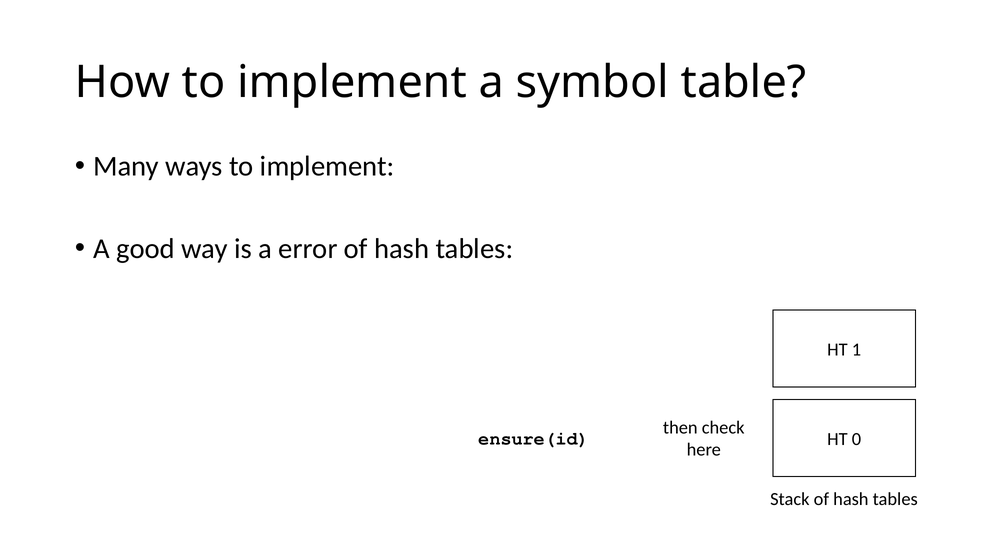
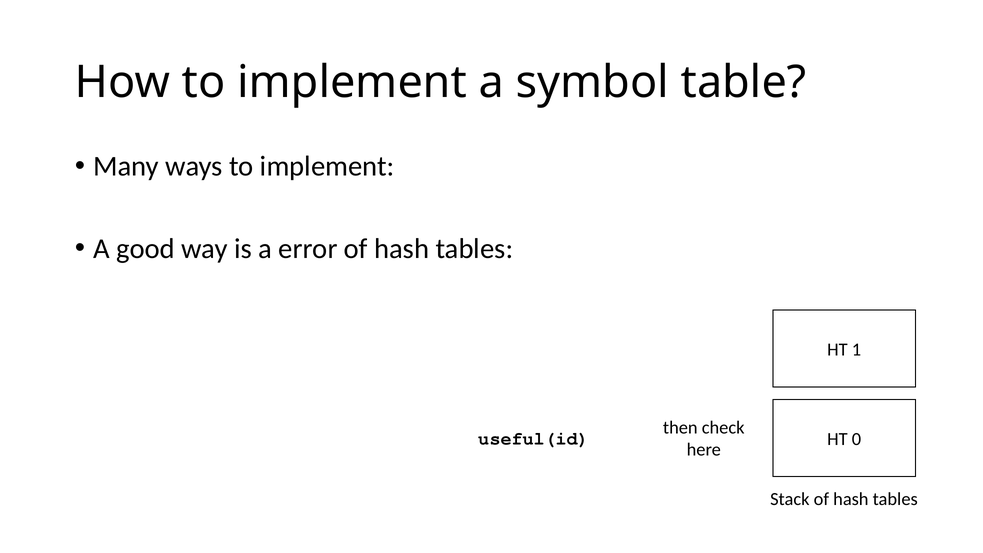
ensure(id: ensure(id -> useful(id
